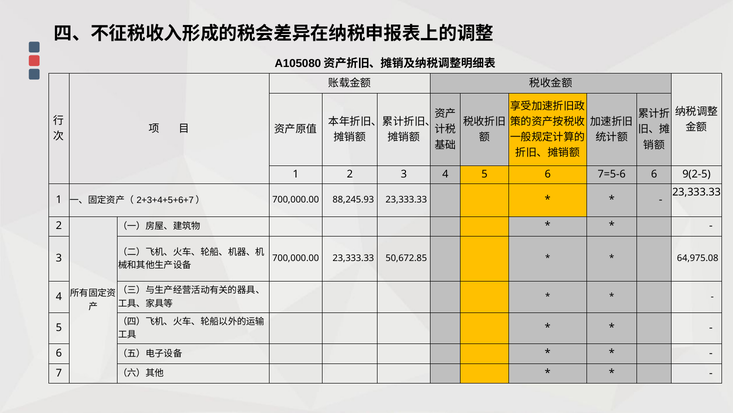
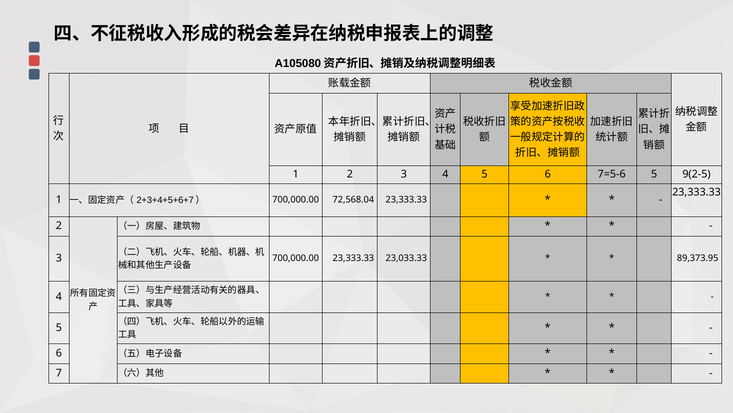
7=5-6 6: 6 -> 5
88,245.93: 88,245.93 -> 72,568.04
50,672.85: 50,672.85 -> 23,033.33
64,975.08: 64,975.08 -> 89,373.95
